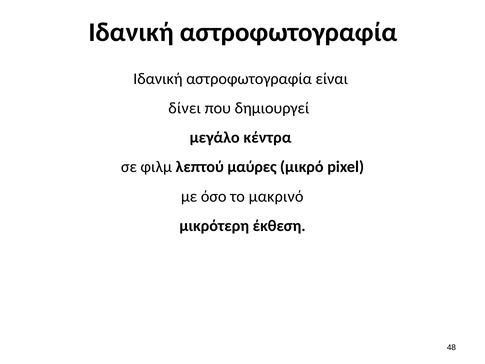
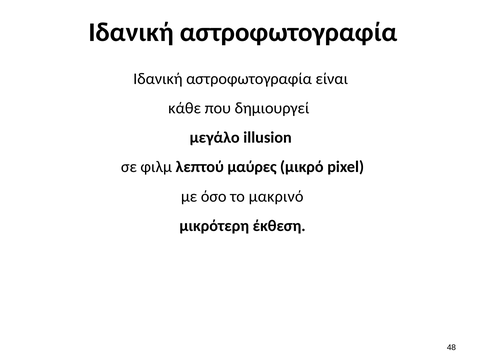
δίνει: δίνει -> κάθε
κέντρα: κέντρα -> illusion
